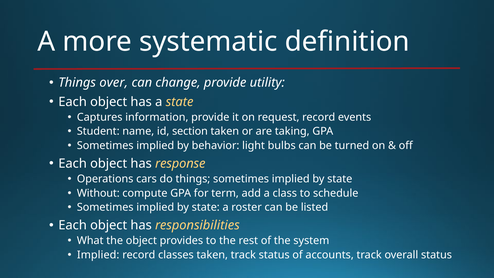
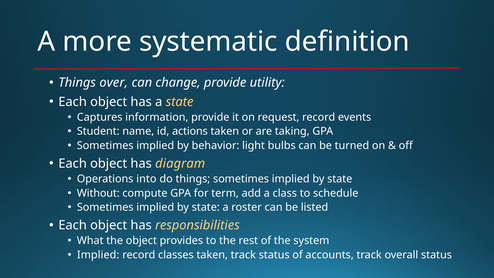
section: section -> actions
response: response -> diagram
cars: cars -> into
